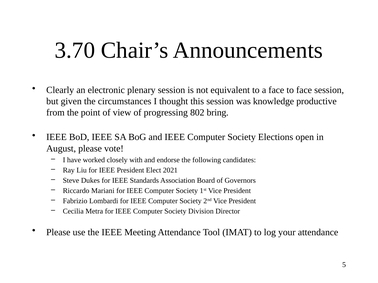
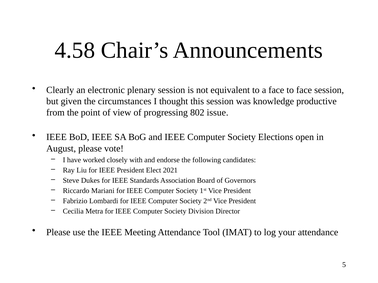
3.70: 3.70 -> 4.58
bring: bring -> issue
